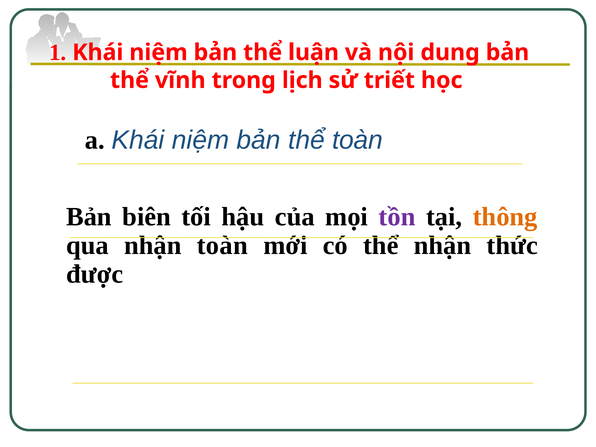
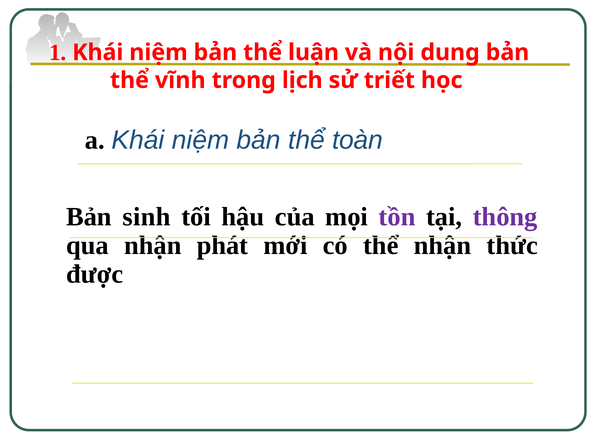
biên: biên -> sinh
thông colour: orange -> purple
nhận toàn: toàn -> phát
